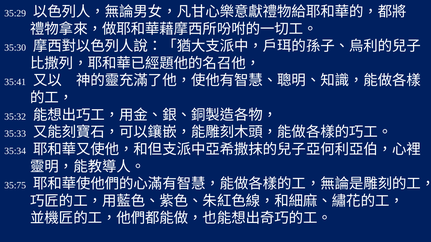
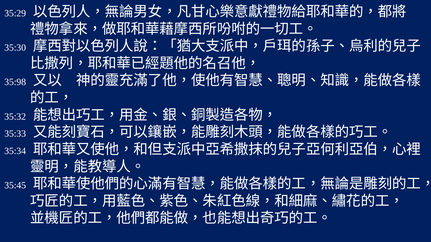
35:41: 35:41 -> 35:98
35:75: 35:75 -> 35:45
